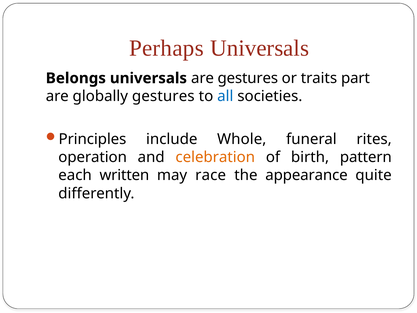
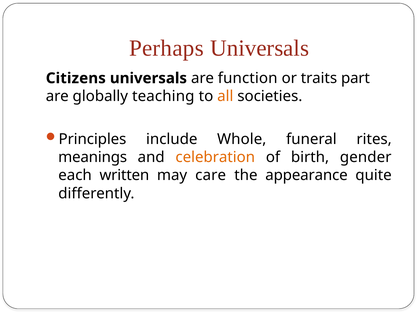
Belongs: Belongs -> Citizens
are gestures: gestures -> function
globally gestures: gestures -> teaching
all colour: blue -> orange
operation: operation -> meanings
pattern: pattern -> gender
race: race -> care
